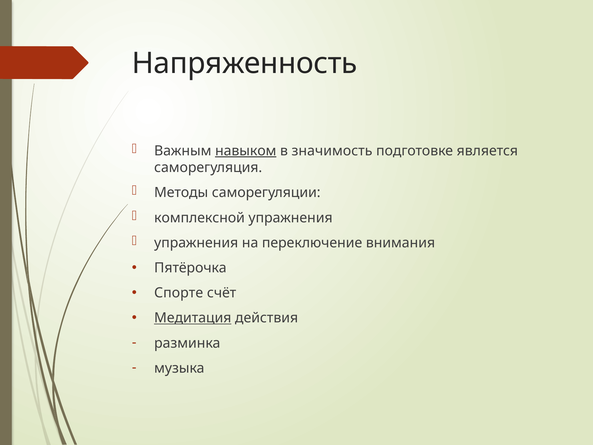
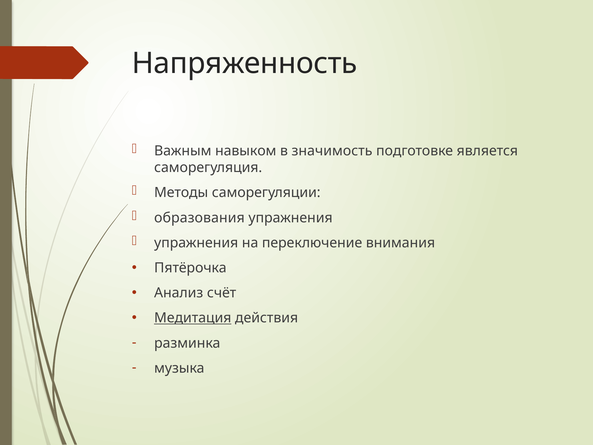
навыком underline: present -> none
комплексной: комплексной -> образования
Спорте: Спорте -> Анализ
